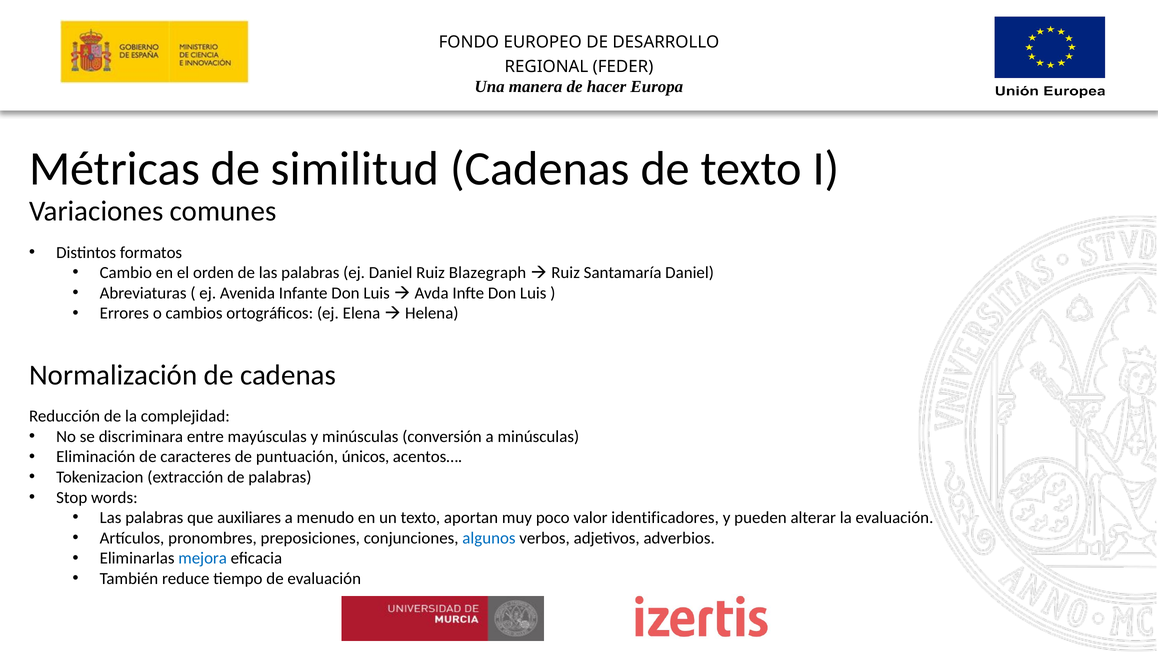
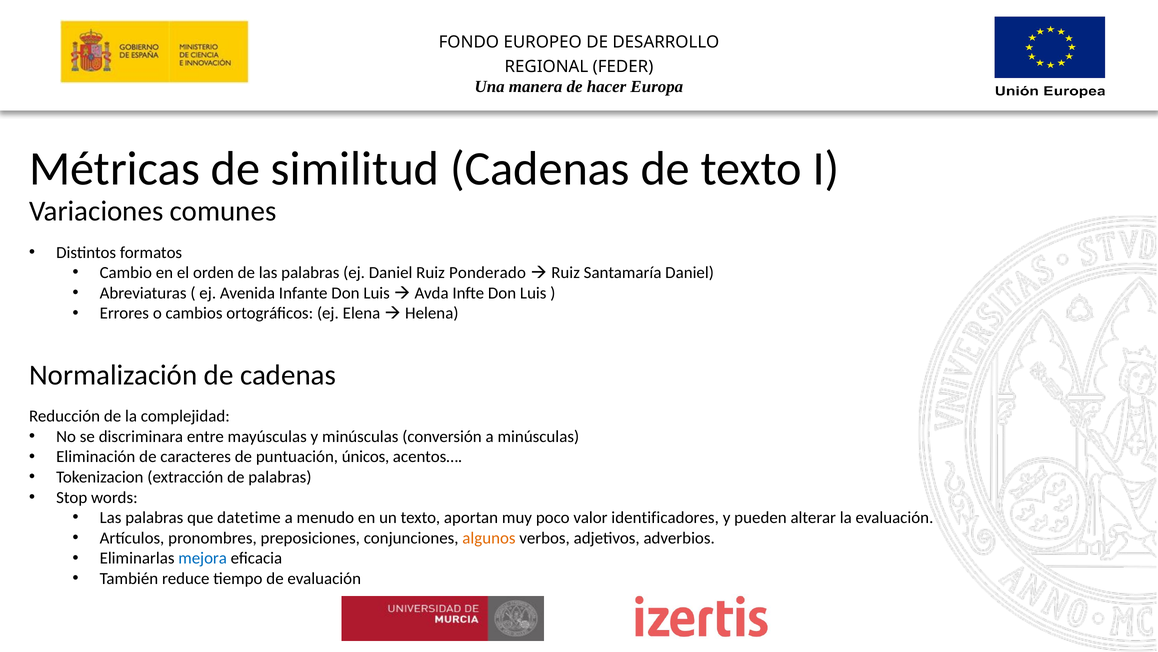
Blazegraph: Blazegraph -> Ponderado
auxiliares: auxiliares -> datetime
algunos colour: blue -> orange
